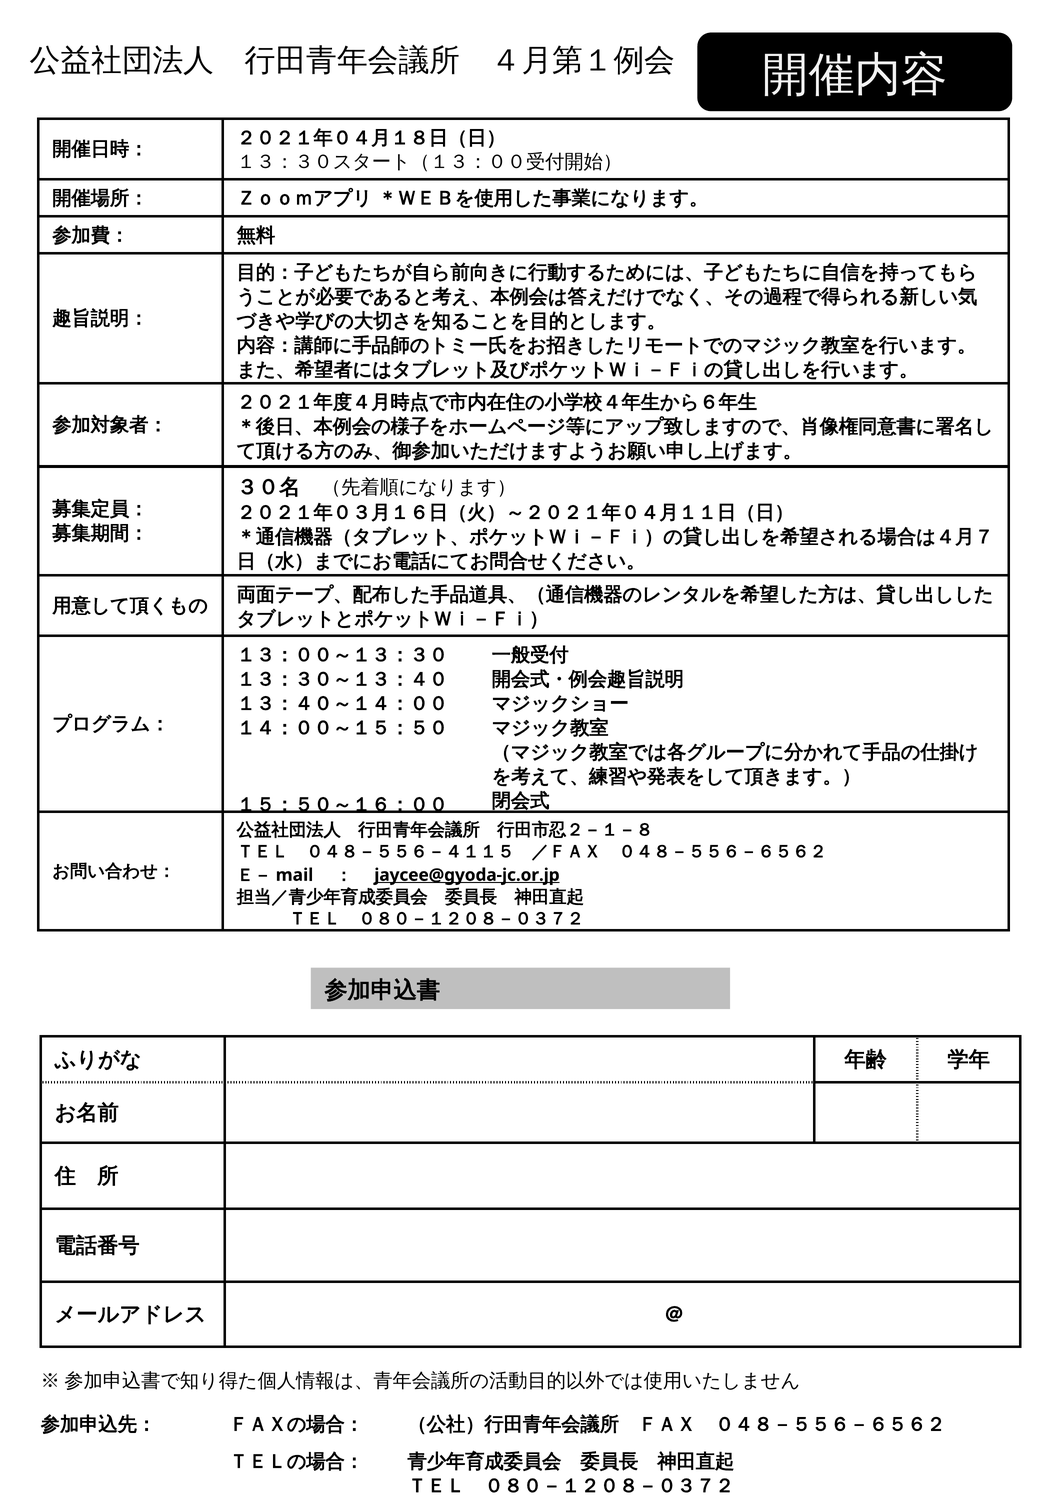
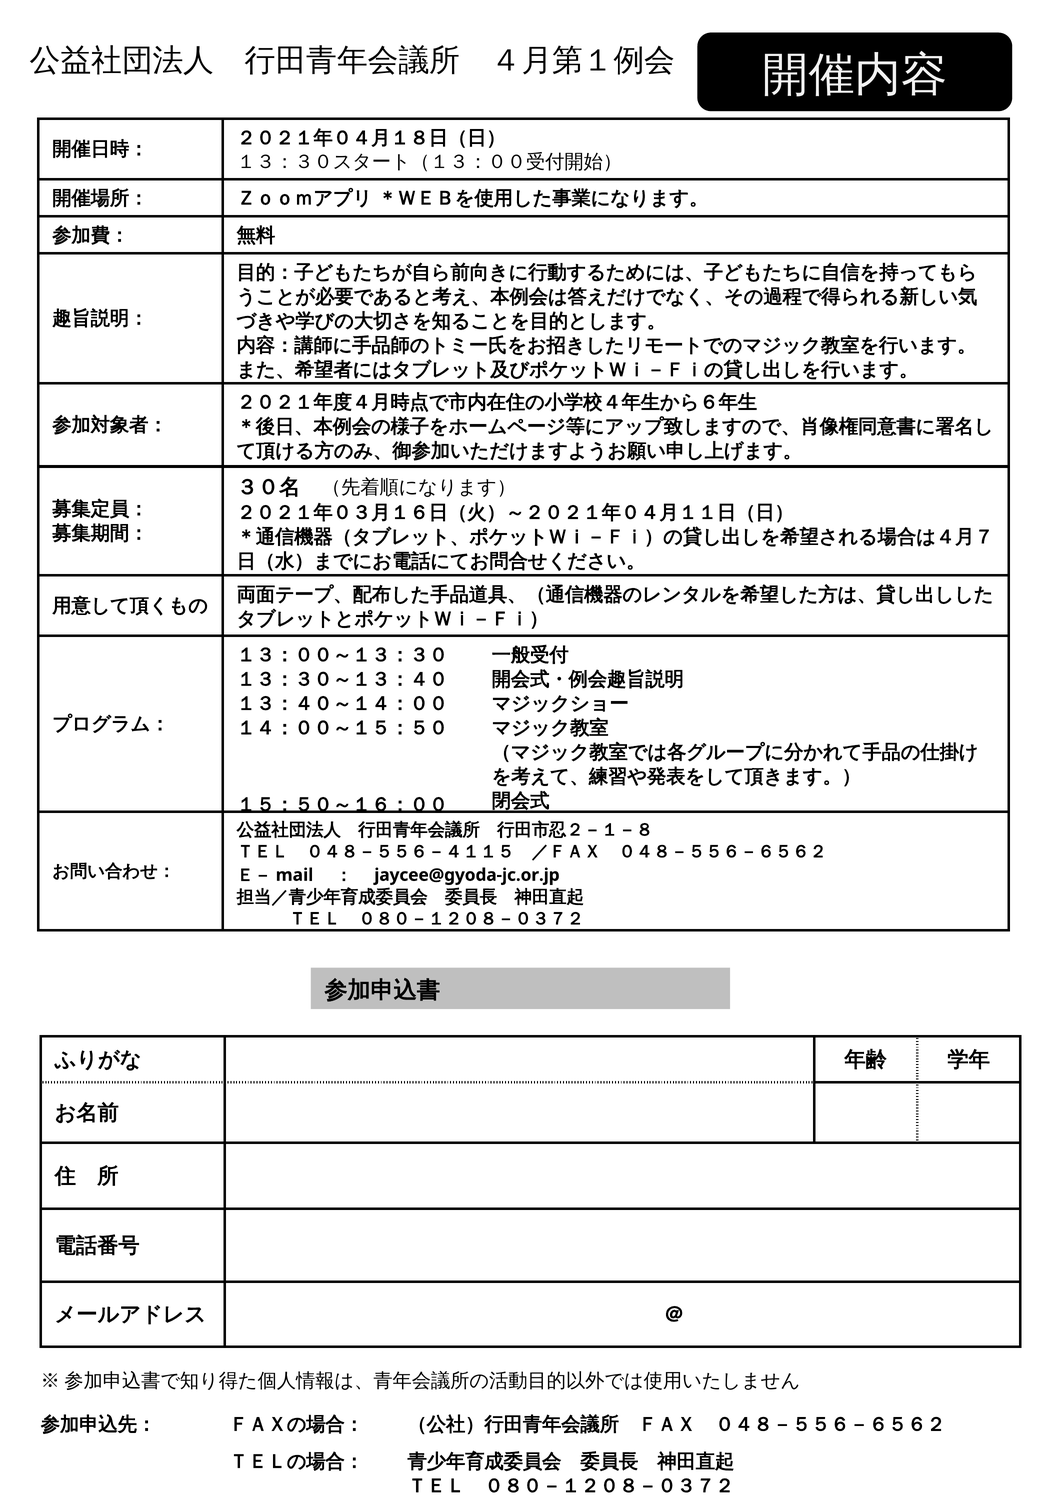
jaycee@gyoda-jc.or.jp underline: present -> none
